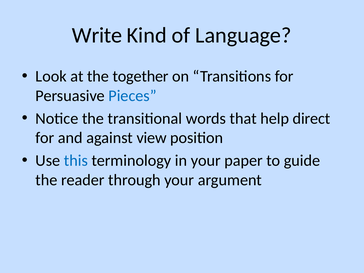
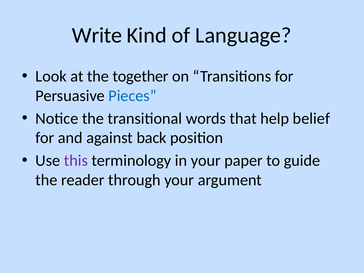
direct: direct -> belief
view: view -> back
this colour: blue -> purple
